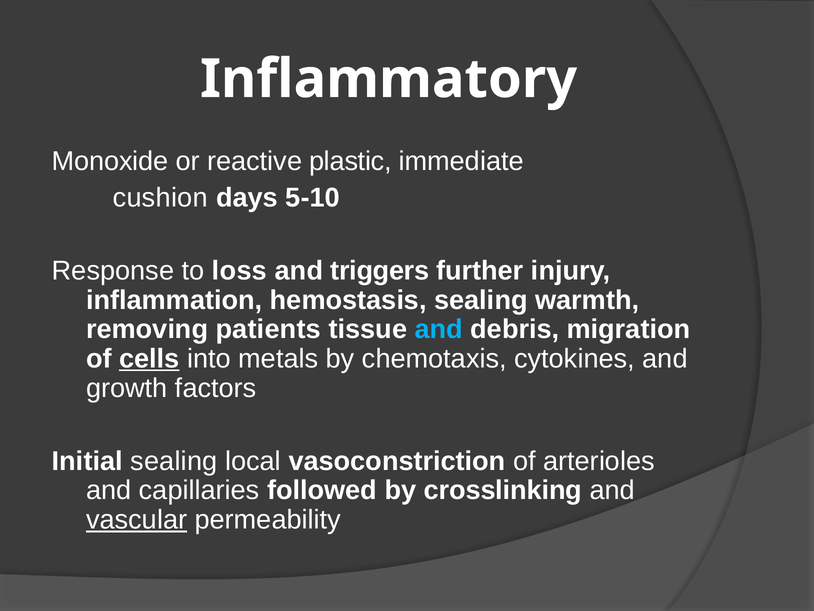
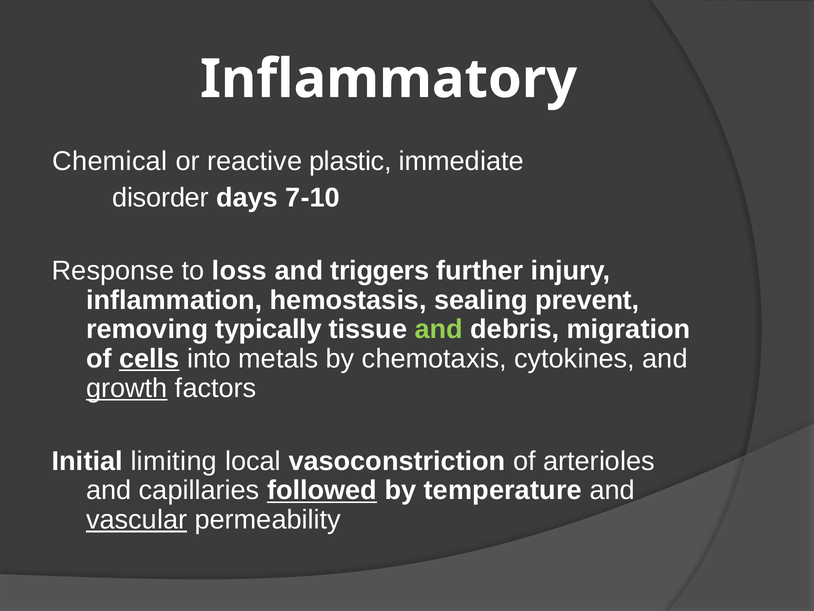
Monoxide: Monoxide -> Chemical
cushion: cushion -> disorder
5-10: 5-10 -> 7-10
warmth: warmth -> prevent
patients: patients -> typically
and at (439, 329) colour: light blue -> light green
growth underline: none -> present
Initial sealing: sealing -> limiting
followed underline: none -> present
crosslinking: crosslinking -> temperature
